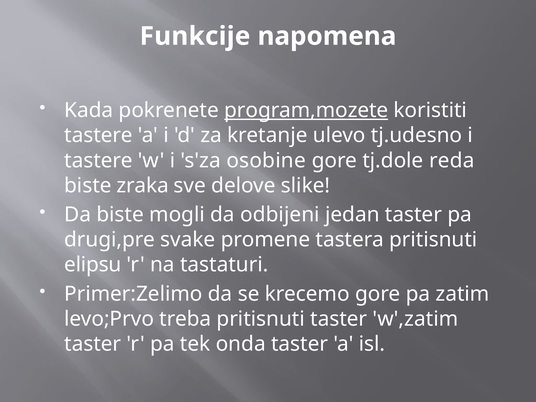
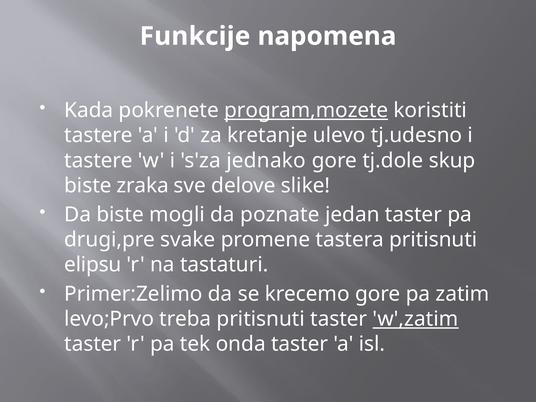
osobine: osobine -> jednako
reda: reda -> skup
odbijeni: odbijeni -> poznate
w',zatim underline: none -> present
